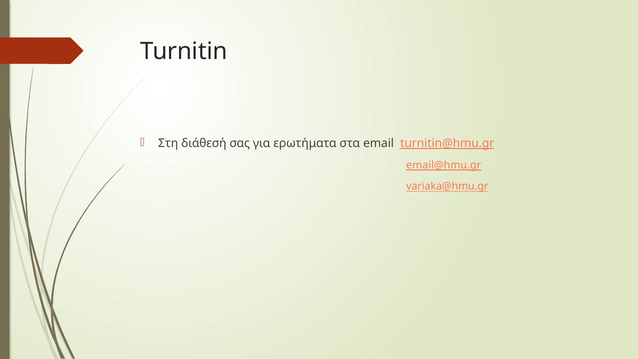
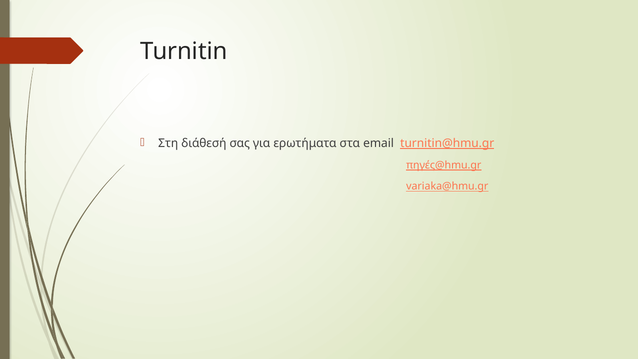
email@hmu.gr: email@hmu.gr -> πηγές@hmu.gr
